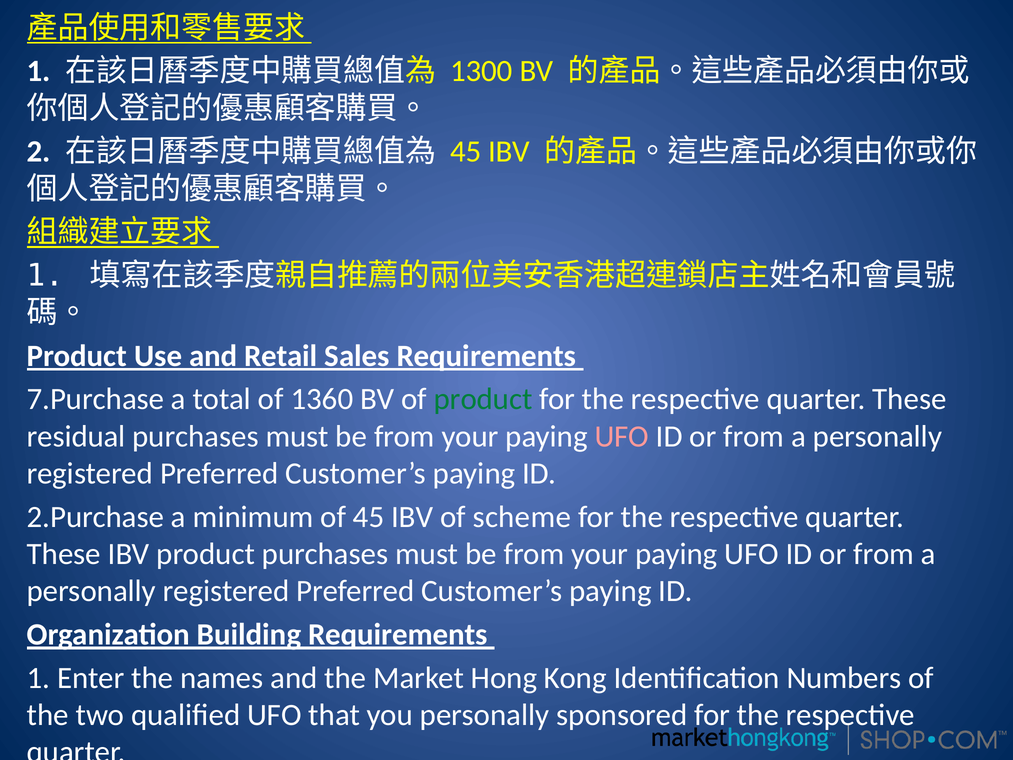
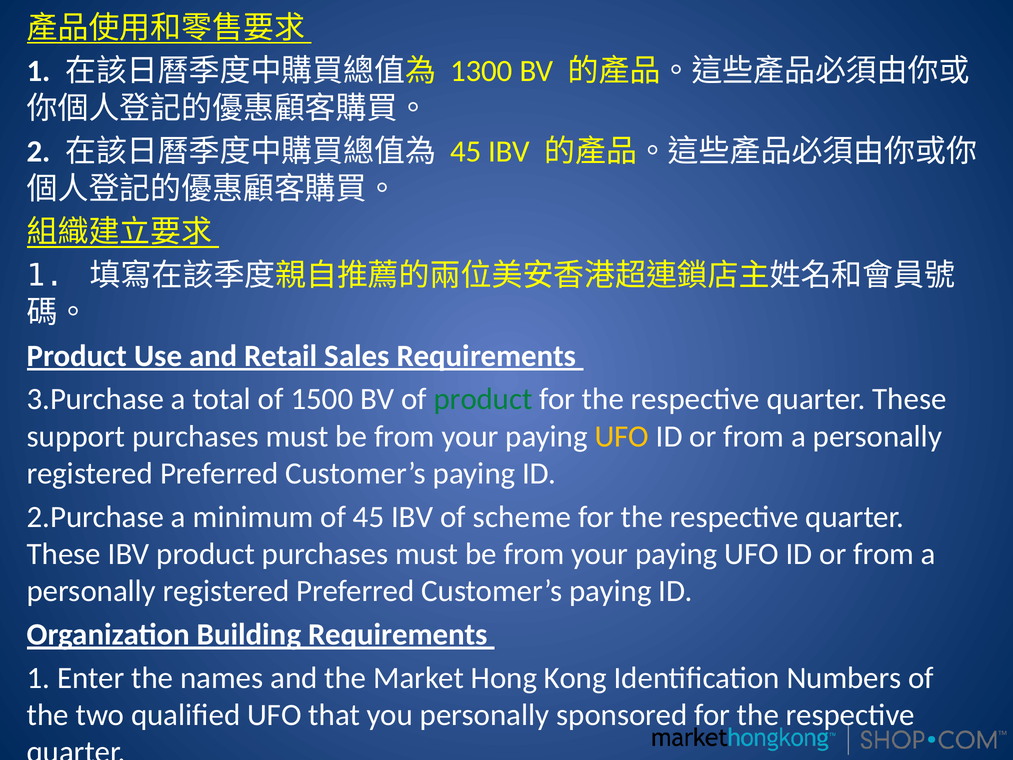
7.Purchase: 7.Purchase -> 3.Purchase
1360: 1360 -> 1500
residual: residual -> support
UFO at (622, 436) colour: pink -> yellow
